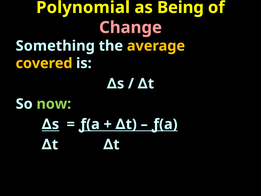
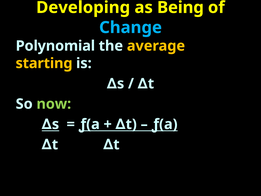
Polynomial: Polynomial -> Developing
Change colour: pink -> light blue
Something: Something -> Polynomial
covered: covered -> starting
